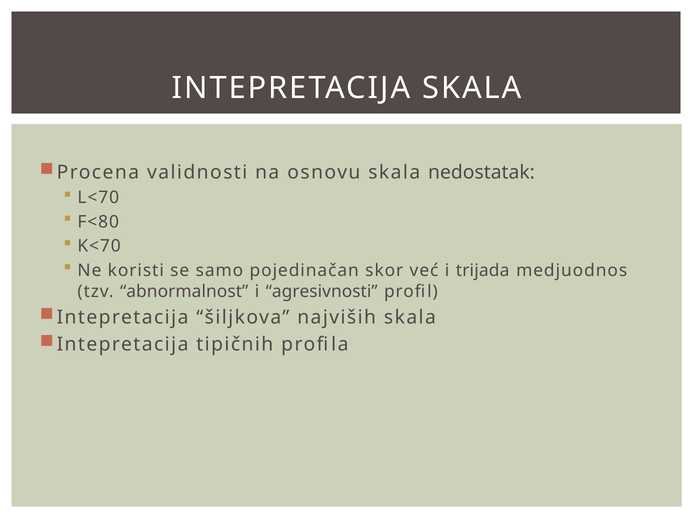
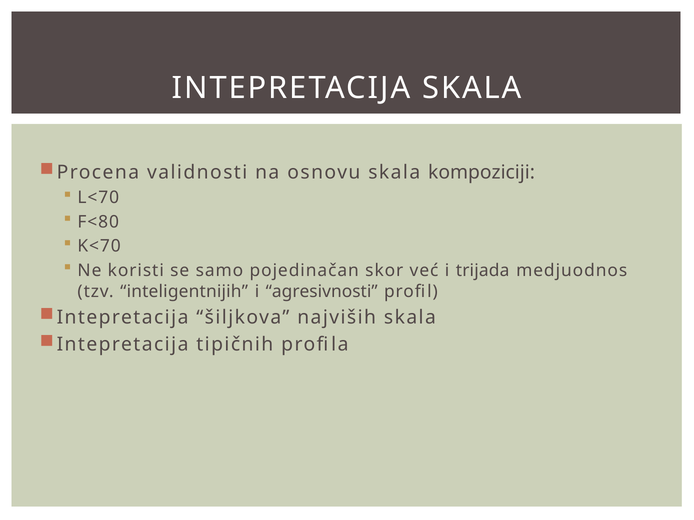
nedostatak: nedostatak -> kompoziciji
abnormalnost: abnormalnost -> inteligentnijih
